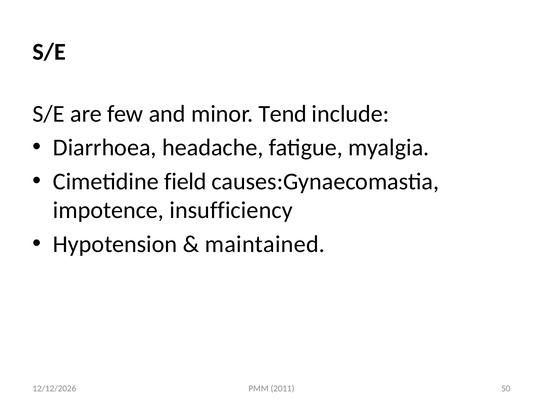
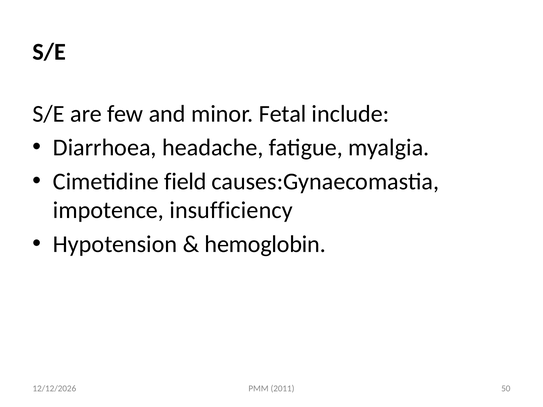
Tend: Tend -> Fetal
maintained: maintained -> hemoglobin
